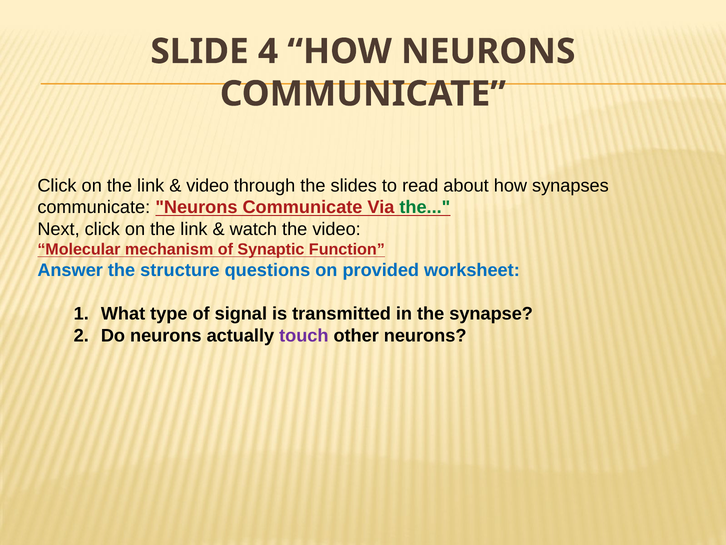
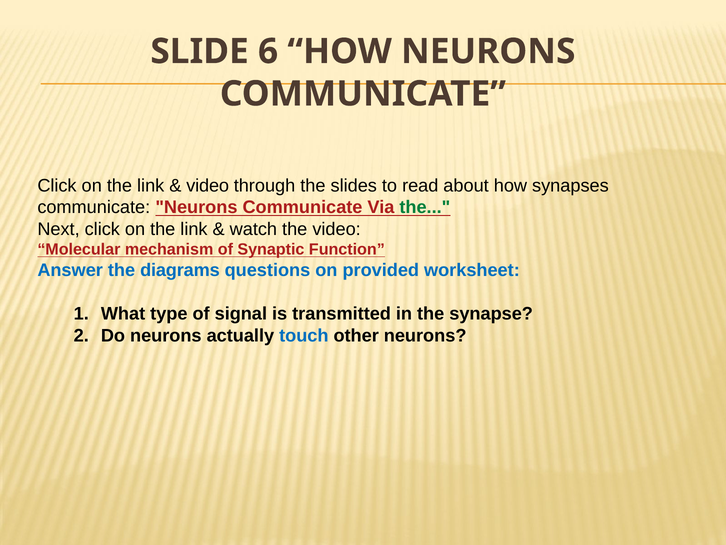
4: 4 -> 6
structure: structure -> diagrams
touch colour: purple -> blue
